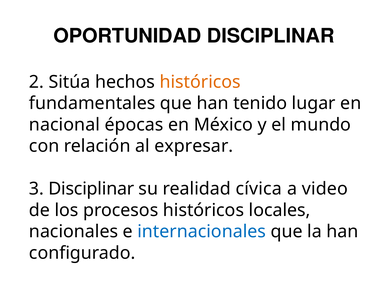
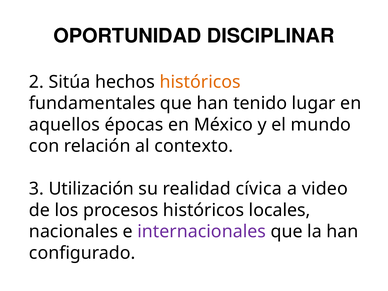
nacional: nacional -> aquellos
expresar: expresar -> contexto
3 Disciplinar: Disciplinar -> Utilización
internacionales colour: blue -> purple
